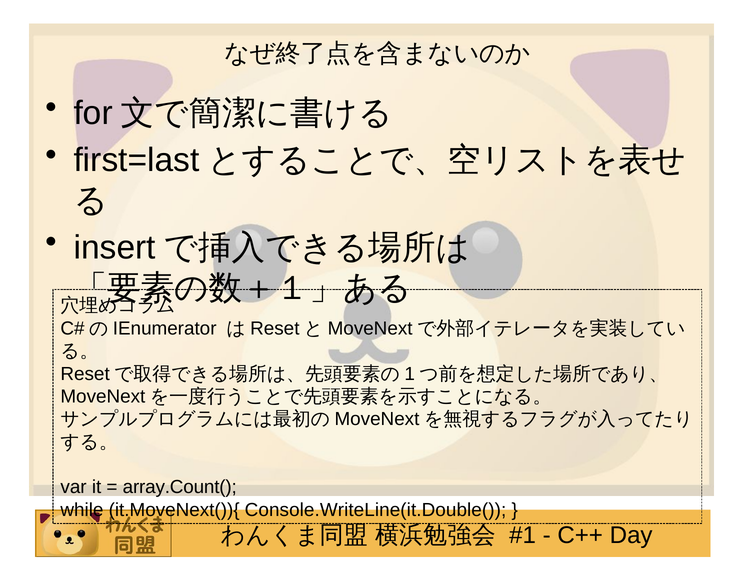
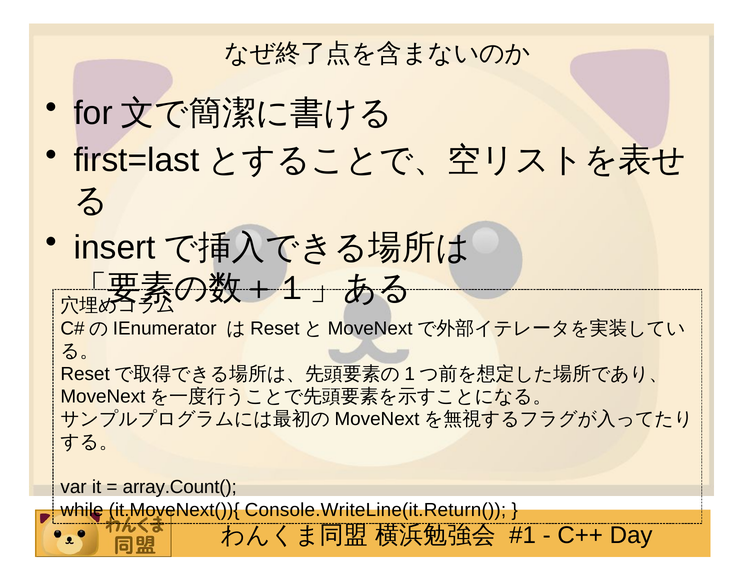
Console.WriteLine(it.Double(: Console.WriteLine(it.Double( -> Console.WriteLine(it.Return(
